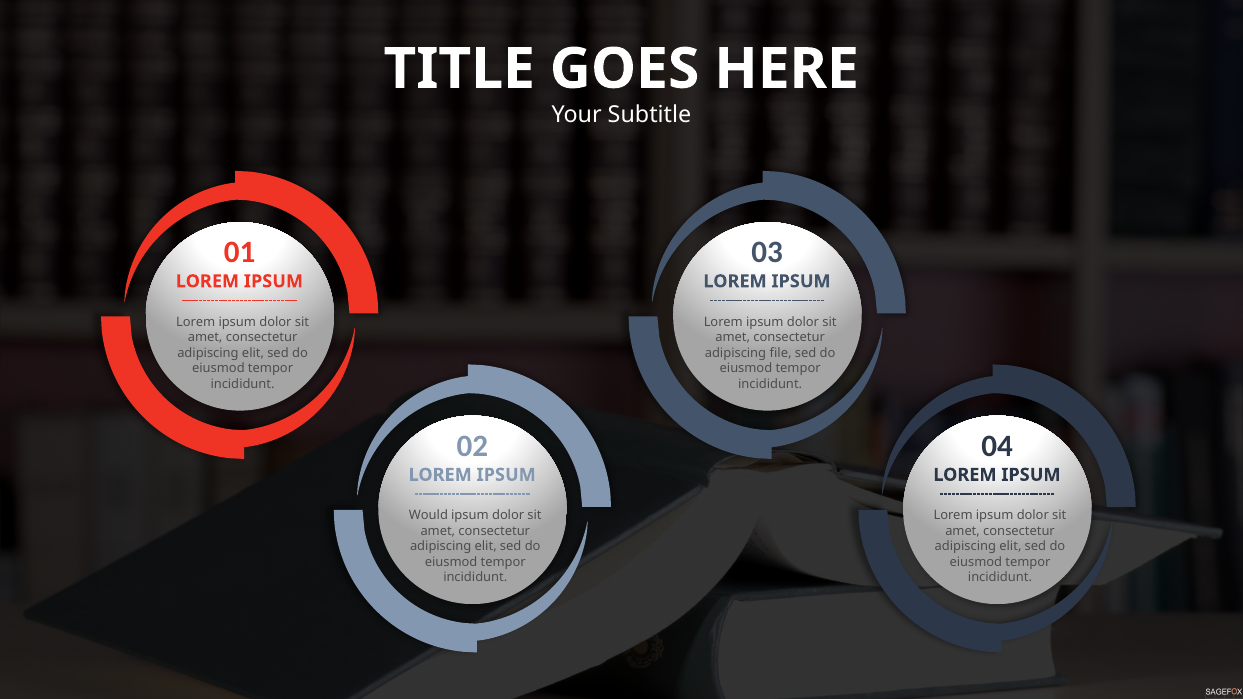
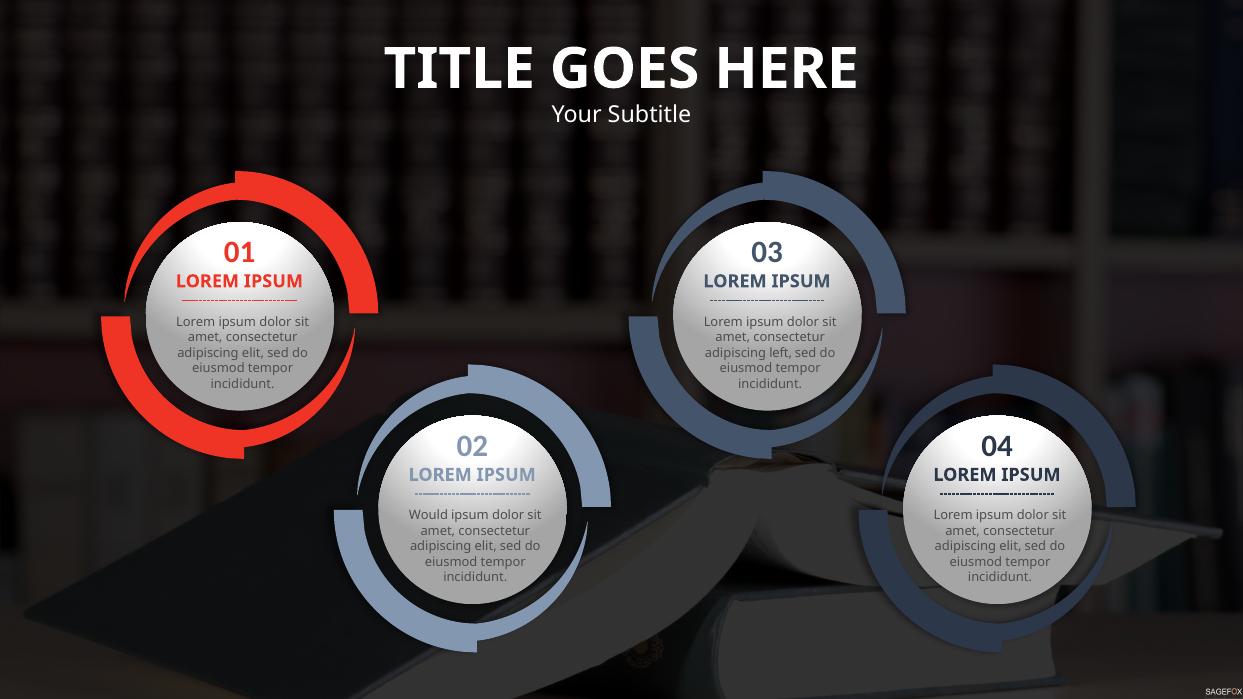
file: file -> left
